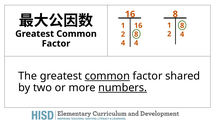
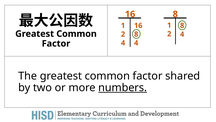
common at (107, 76) underline: present -> none
